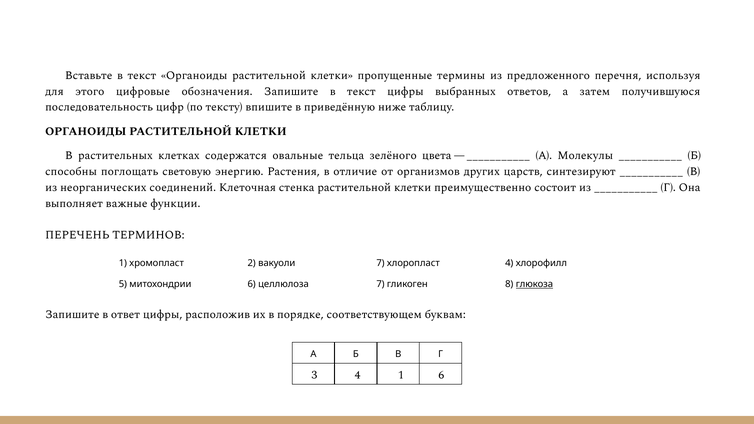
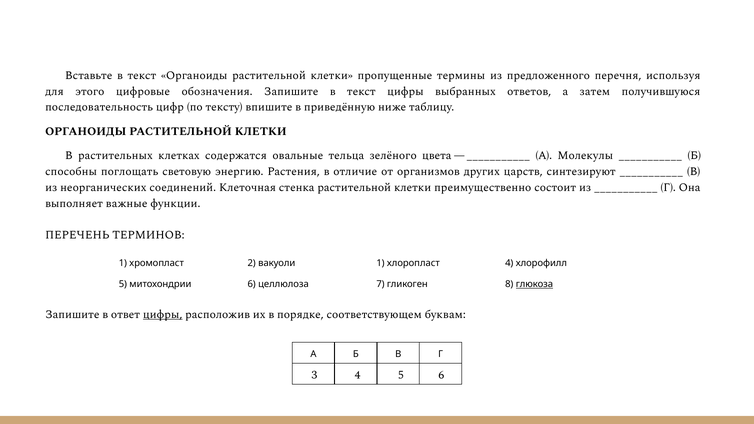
вакуоли 7: 7 -> 1
цифры at (163, 314) underline: none -> present
4 1: 1 -> 5
